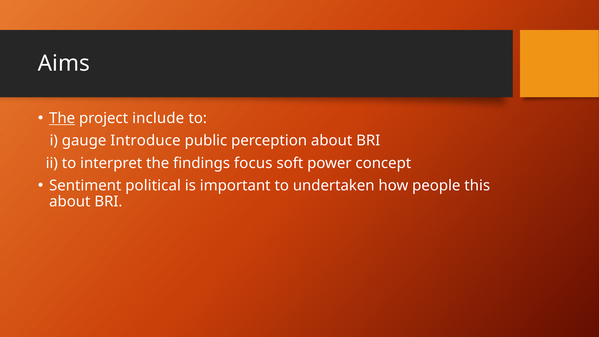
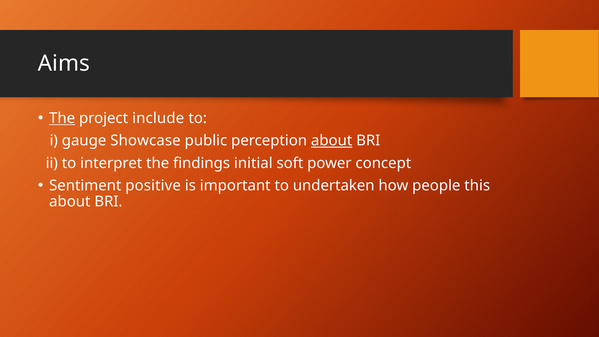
Introduce: Introduce -> Showcase
about at (332, 141) underline: none -> present
focus: focus -> initial
political: political -> positive
